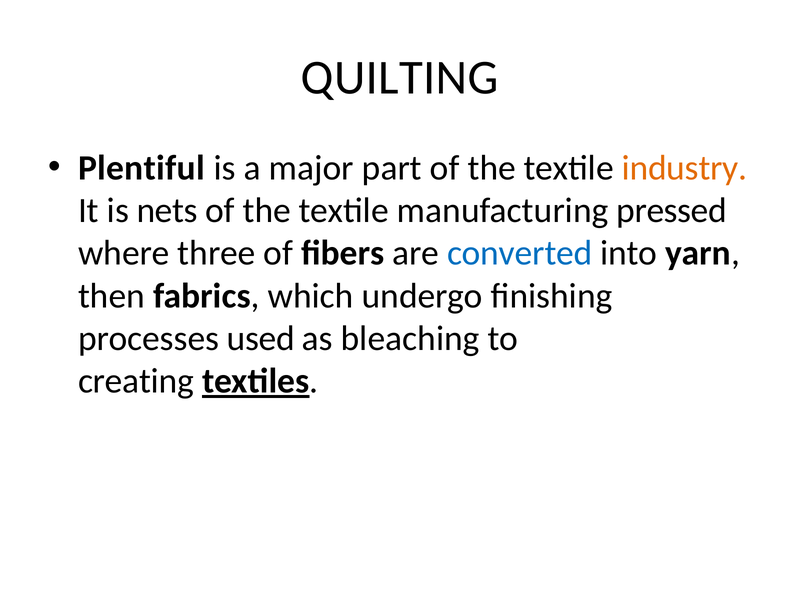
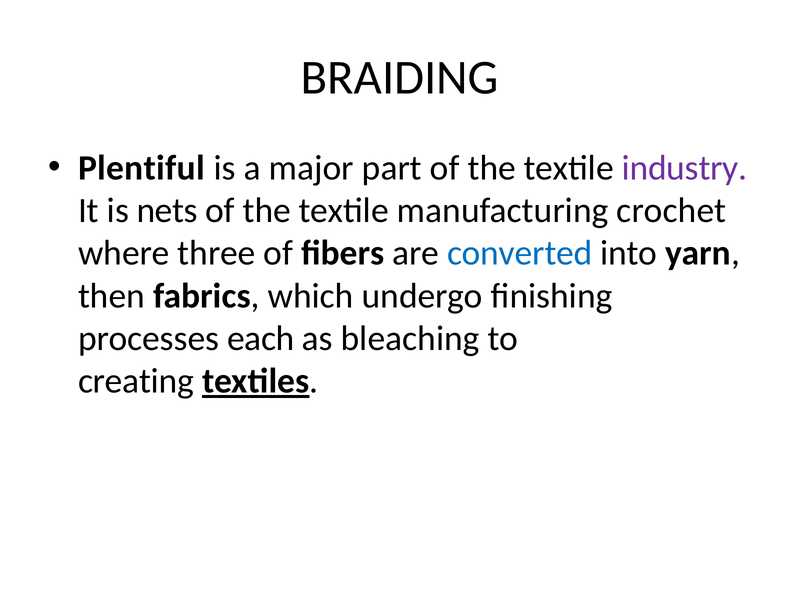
QUILTING: QUILTING -> BRAIDING
industry colour: orange -> purple
pressed: pressed -> crochet
used: used -> each
